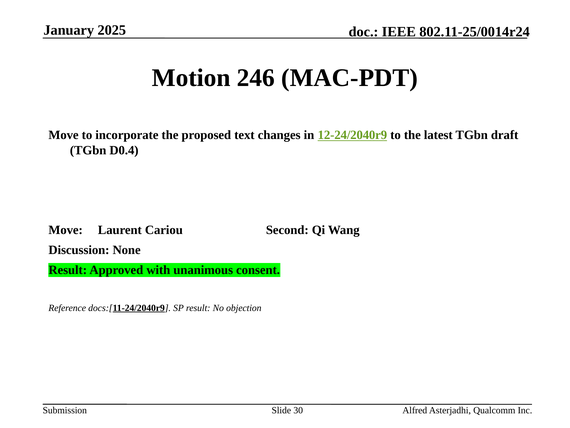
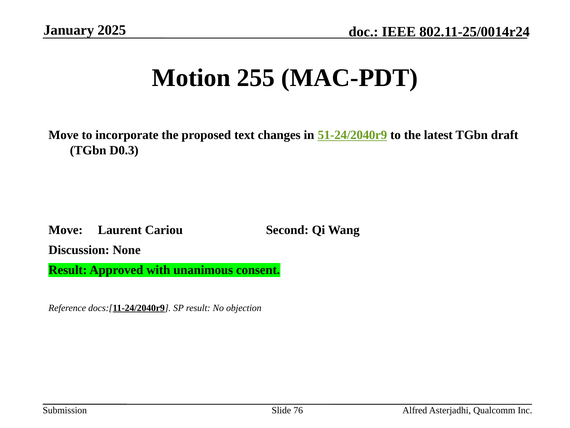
246: 246 -> 255
12-24/2040r9: 12-24/2040r9 -> 51-24/2040r9
D0.4: D0.4 -> D0.3
30: 30 -> 76
